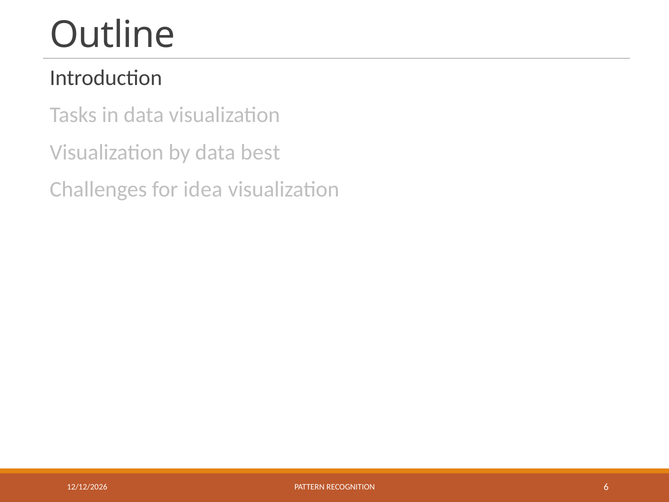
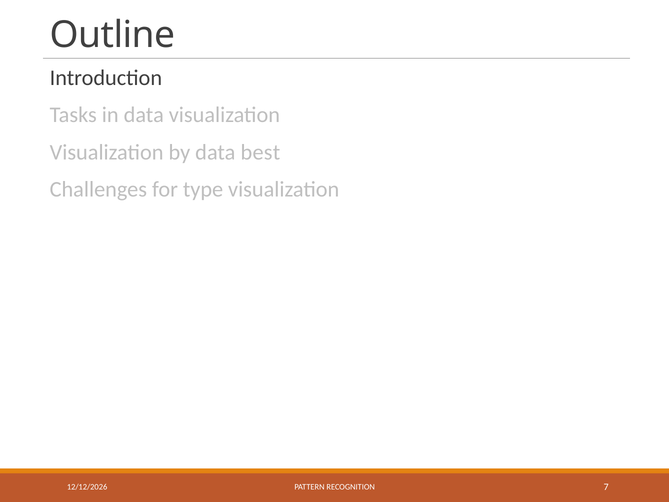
idea: idea -> type
6: 6 -> 7
